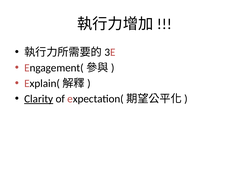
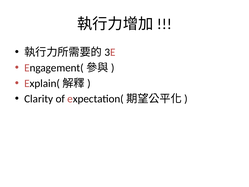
Clarity underline: present -> none
